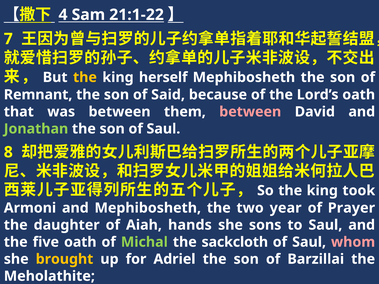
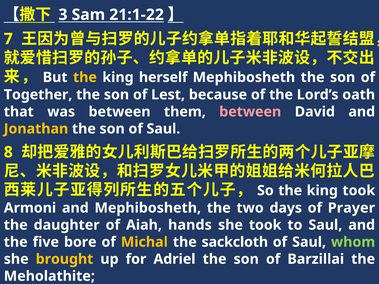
4: 4 -> 3
Remnant: Remnant -> Together
Said: Said -> Lest
Jonathan colour: light green -> yellow
year: year -> days
she sons: sons -> took
five oath: oath -> bore
Michal colour: light green -> yellow
whom colour: pink -> light green
